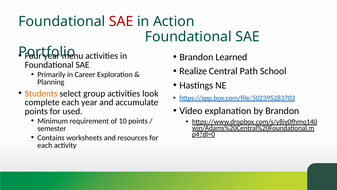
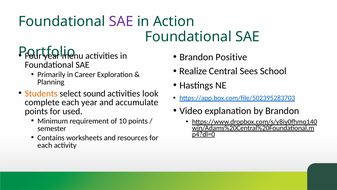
SAE at (121, 22) colour: red -> purple
Learned: Learned -> Positive
Path: Path -> Sees
group: group -> sound
